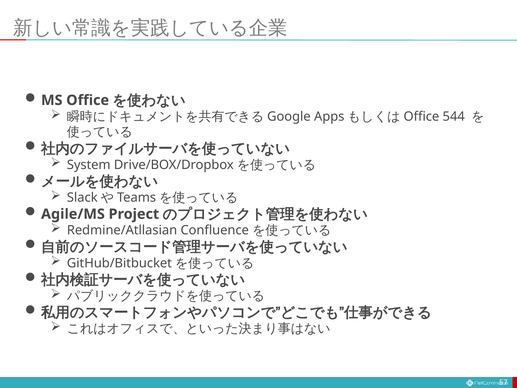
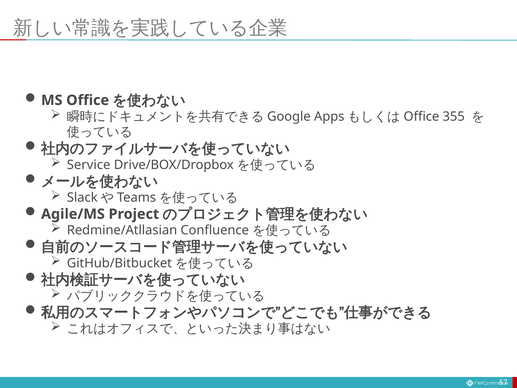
544: 544 -> 355
System: System -> Service
